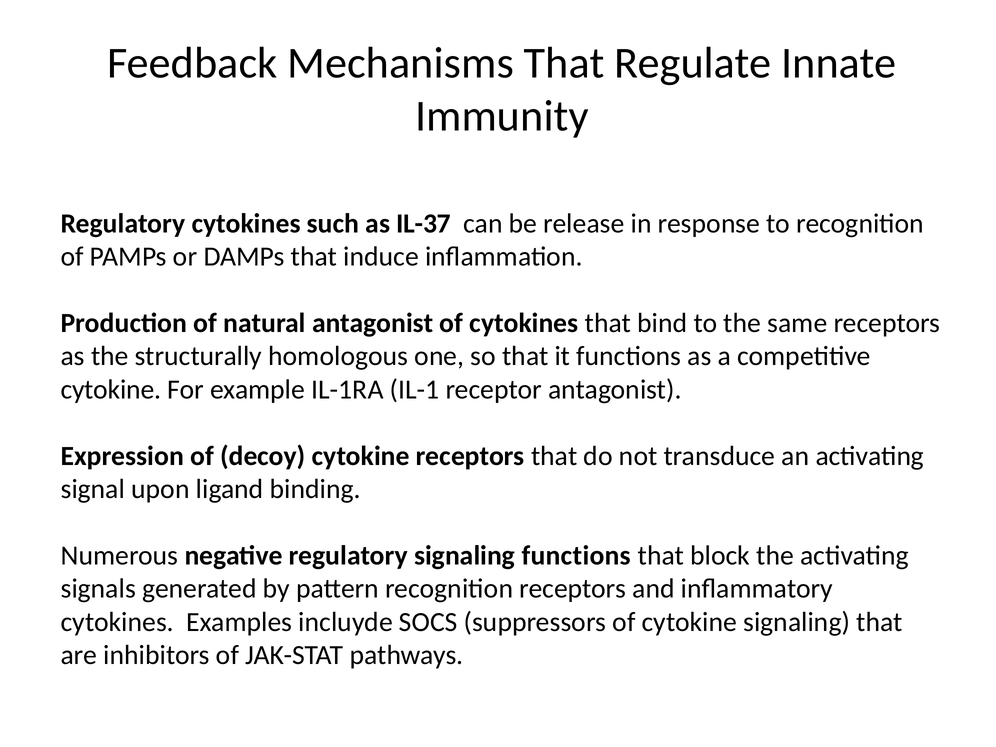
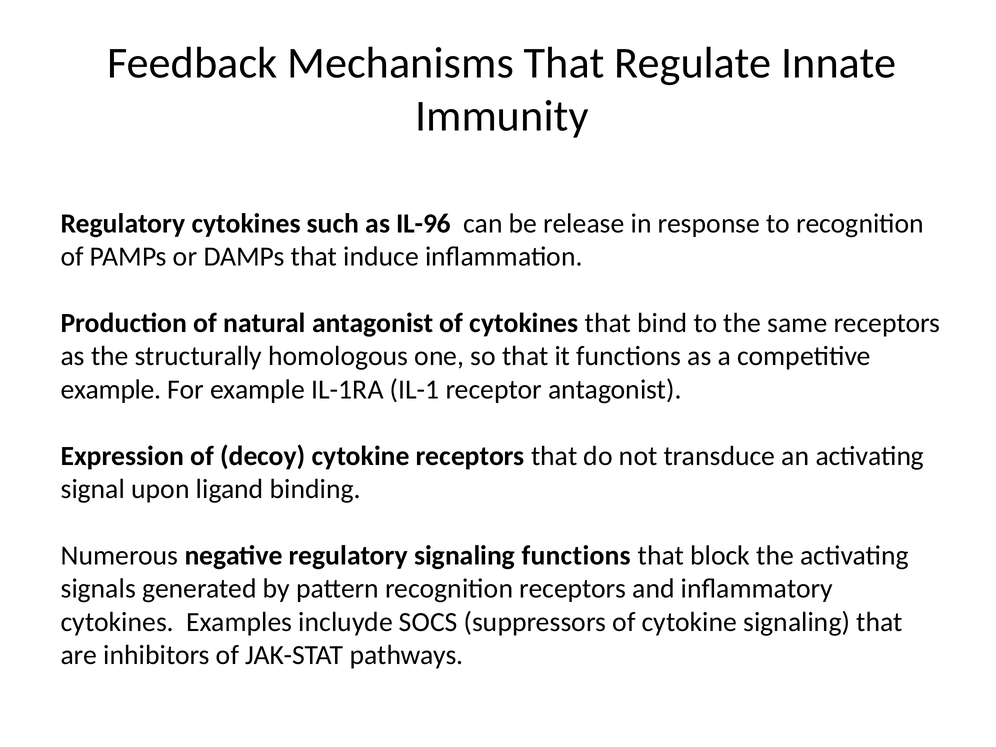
IL-37: IL-37 -> IL-96
cytokine at (111, 389): cytokine -> example
